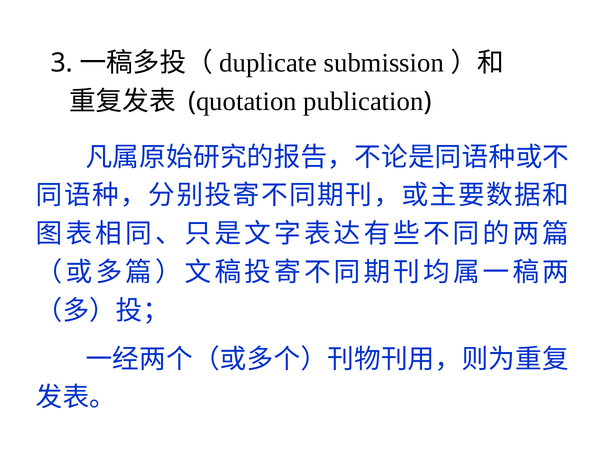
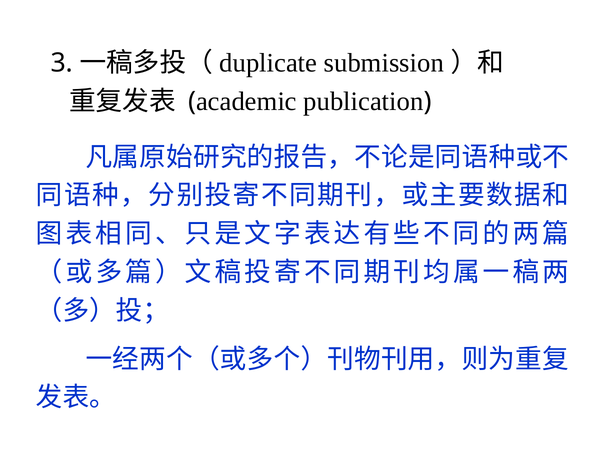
quotation: quotation -> academic
